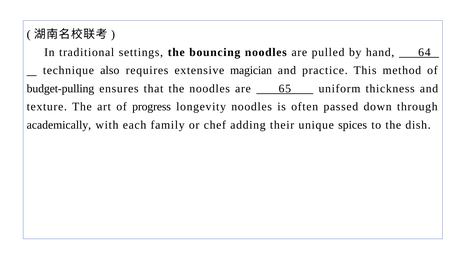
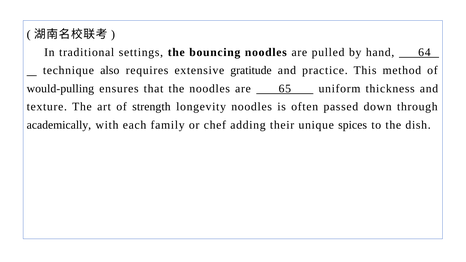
magician: magician -> gratitude
budget-pulling: budget-pulling -> would-pulling
progress: progress -> strength
